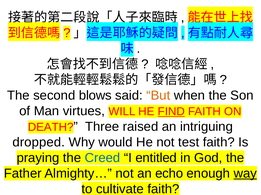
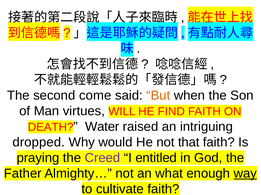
blows: blows -> come
FIND underline: present -> none
Three: Three -> Water
test: test -> that
Creed colour: blue -> purple
echo: echo -> what
